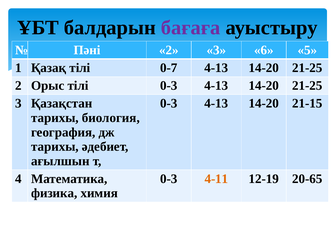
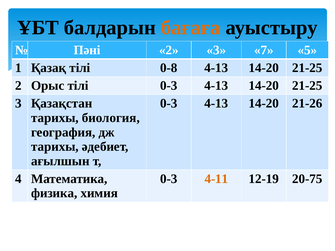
бағаға colour: purple -> orange
6: 6 -> 7
0-7: 0-7 -> 0-8
21-15: 21-15 -> 21-26
20-65: 20-65 -> 20-75
